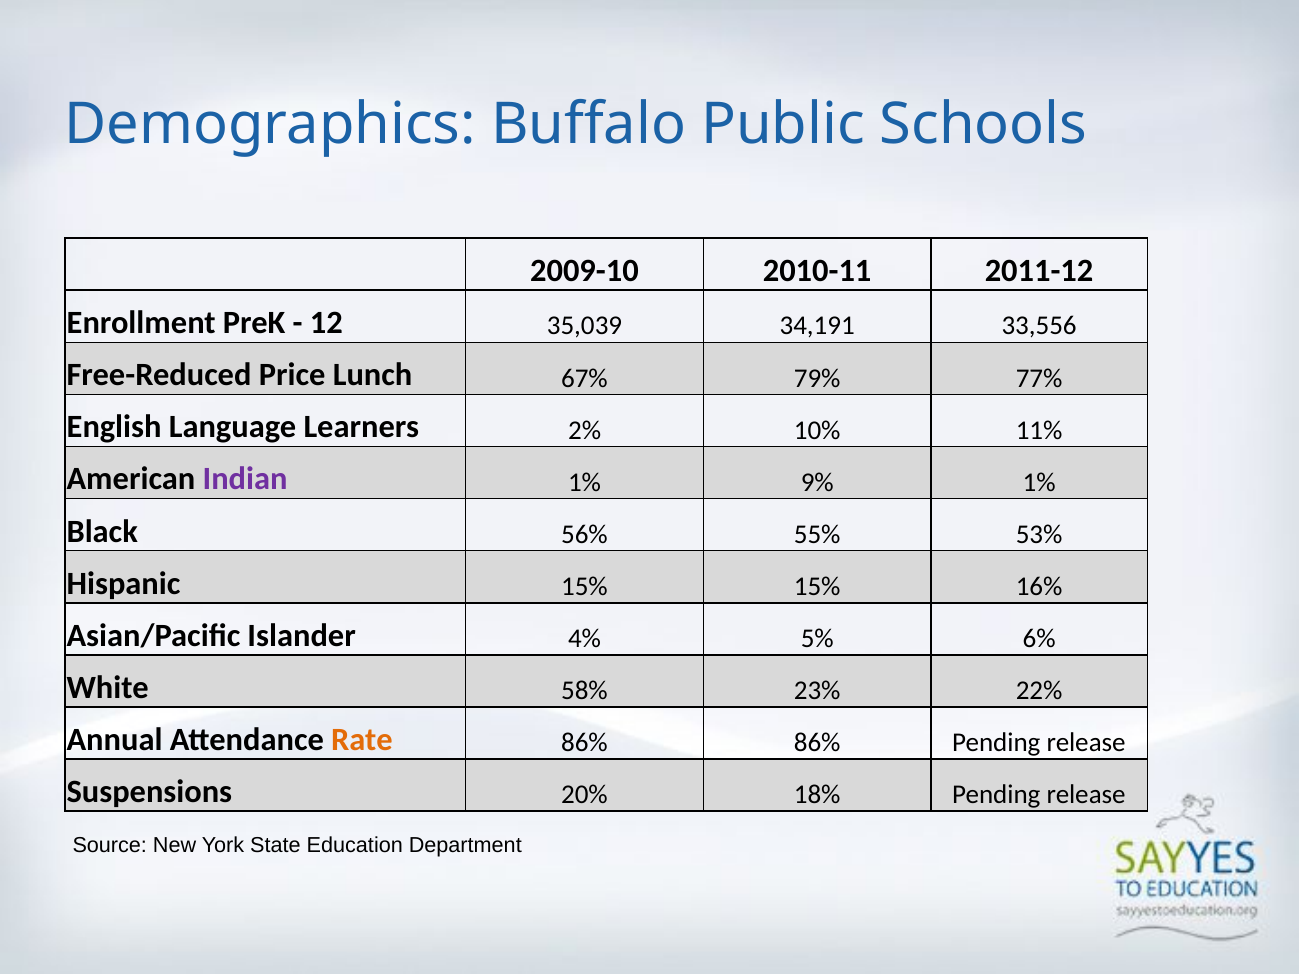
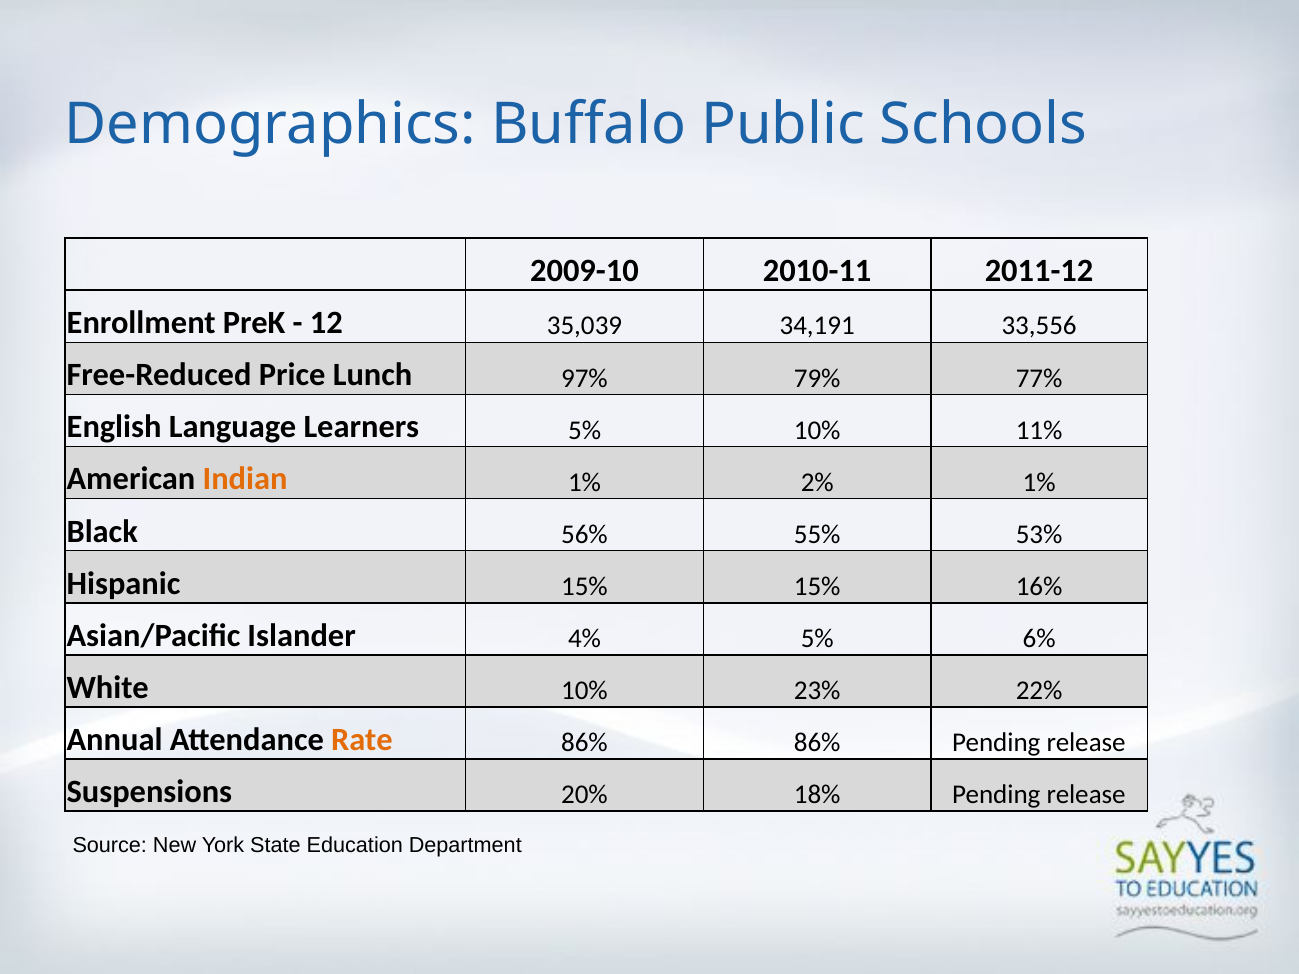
67%: 67% -> 97%
Learners 2%: 2% -> 5%
Indian colour: purple -> orange
9%: 9% -> 2%
White 58%: 58% -> 10%
